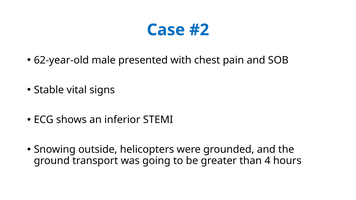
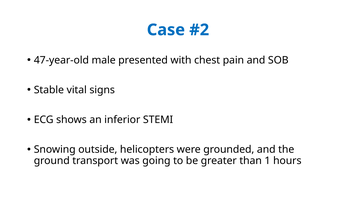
62-year-old: 62-year-old -> 47-year-old
4: 4 -> 1
